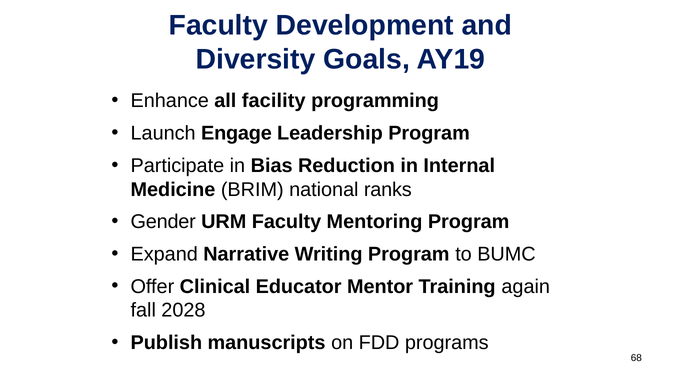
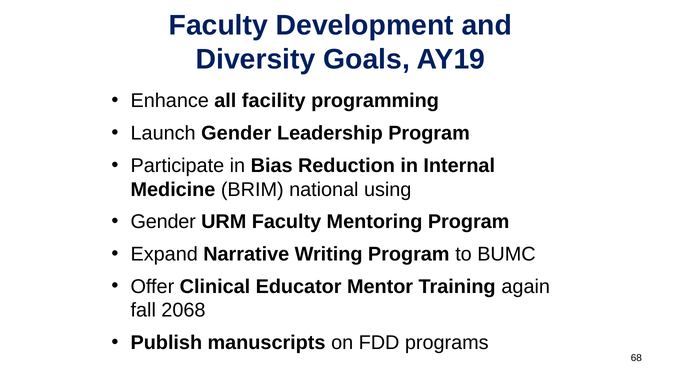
Launch Engage: Engage -> Gender
ranks: ranks -> using
2028: 2028 -> 2068
